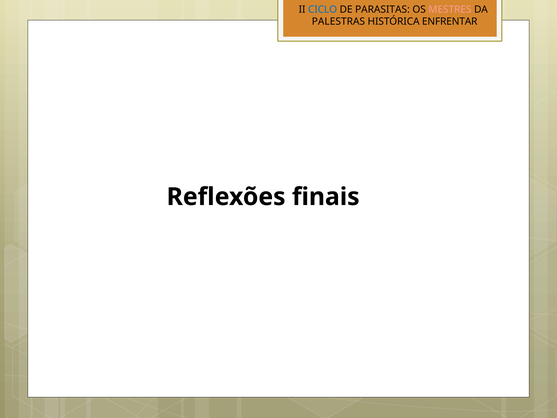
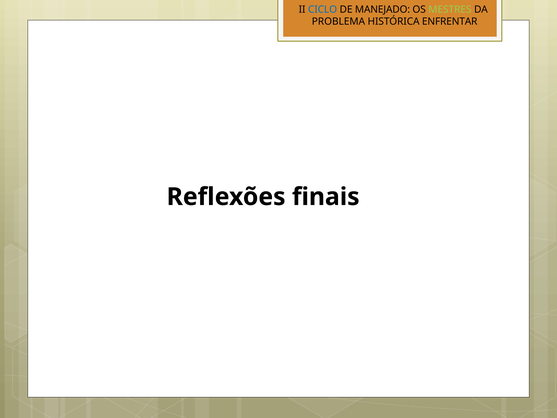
PARASITAS: PARASITAS -> MANEJADO
MESTRES colour: pink -> light green
PALESTRAS: PALESTRAS -> PROBLEMA
